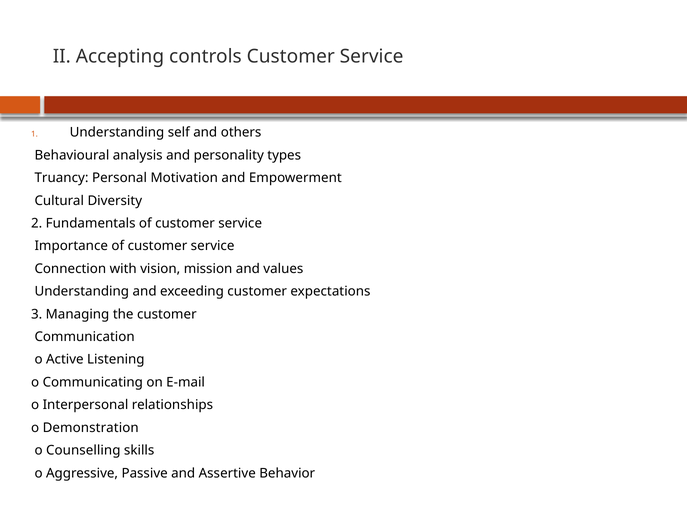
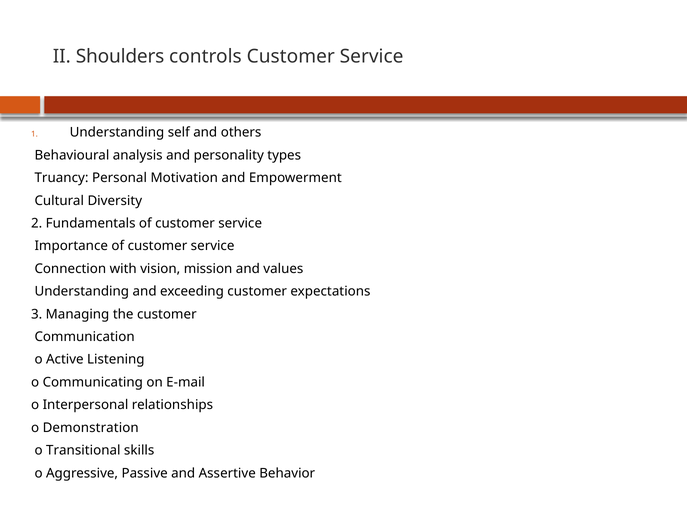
Accepting: Accepting -> Shoulders
Counselling: Counselling -> Transitional
